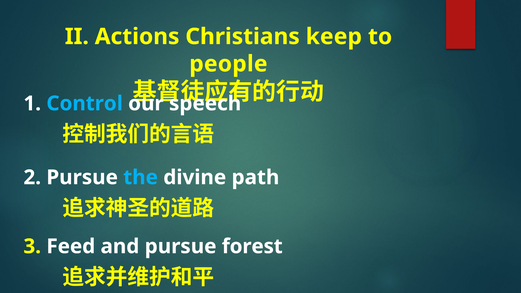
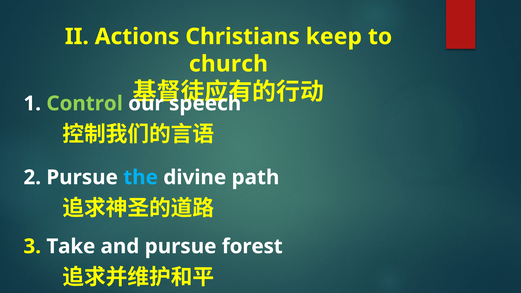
people: people -> church
Control colour: light blue -> light green
Feed: Feed -> Take
